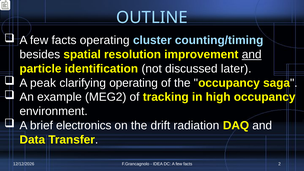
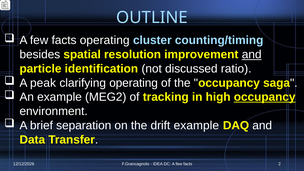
later: later -> ratio
occupancy at (265, 97) underline: none -> present
electronics: electronics -> separation
drift radiation: radiation -> example
